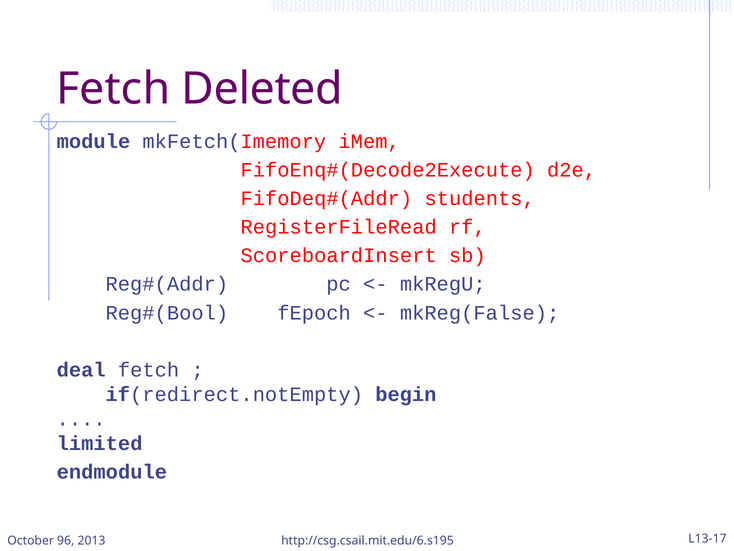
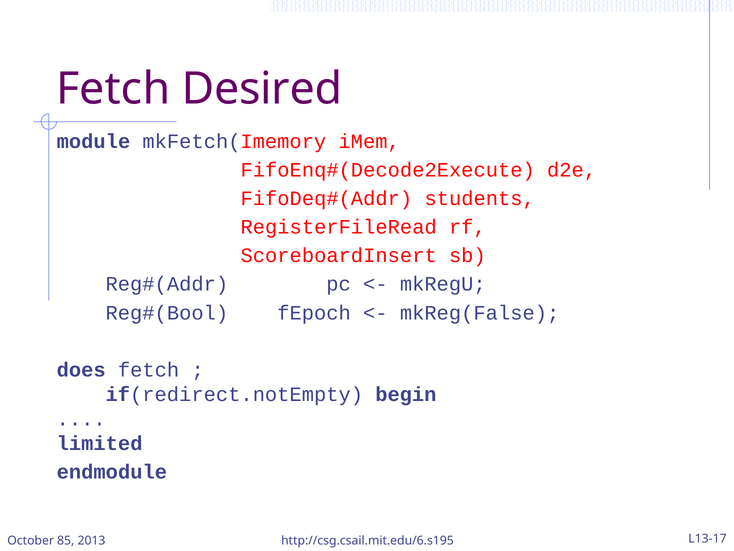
Deleted: Deleted -> Desired
deal: deal -> does
96: 96 -> 85
